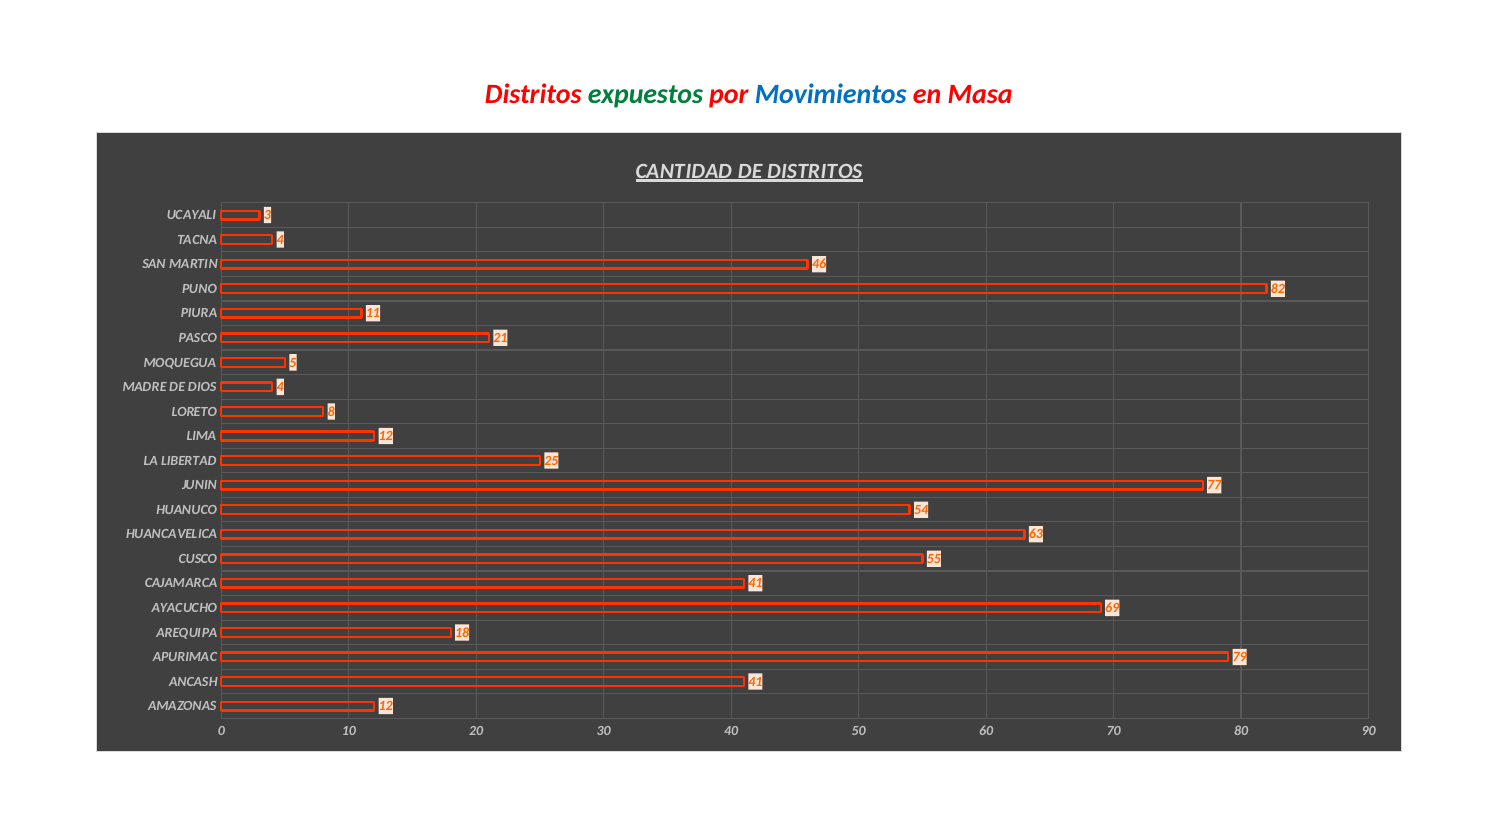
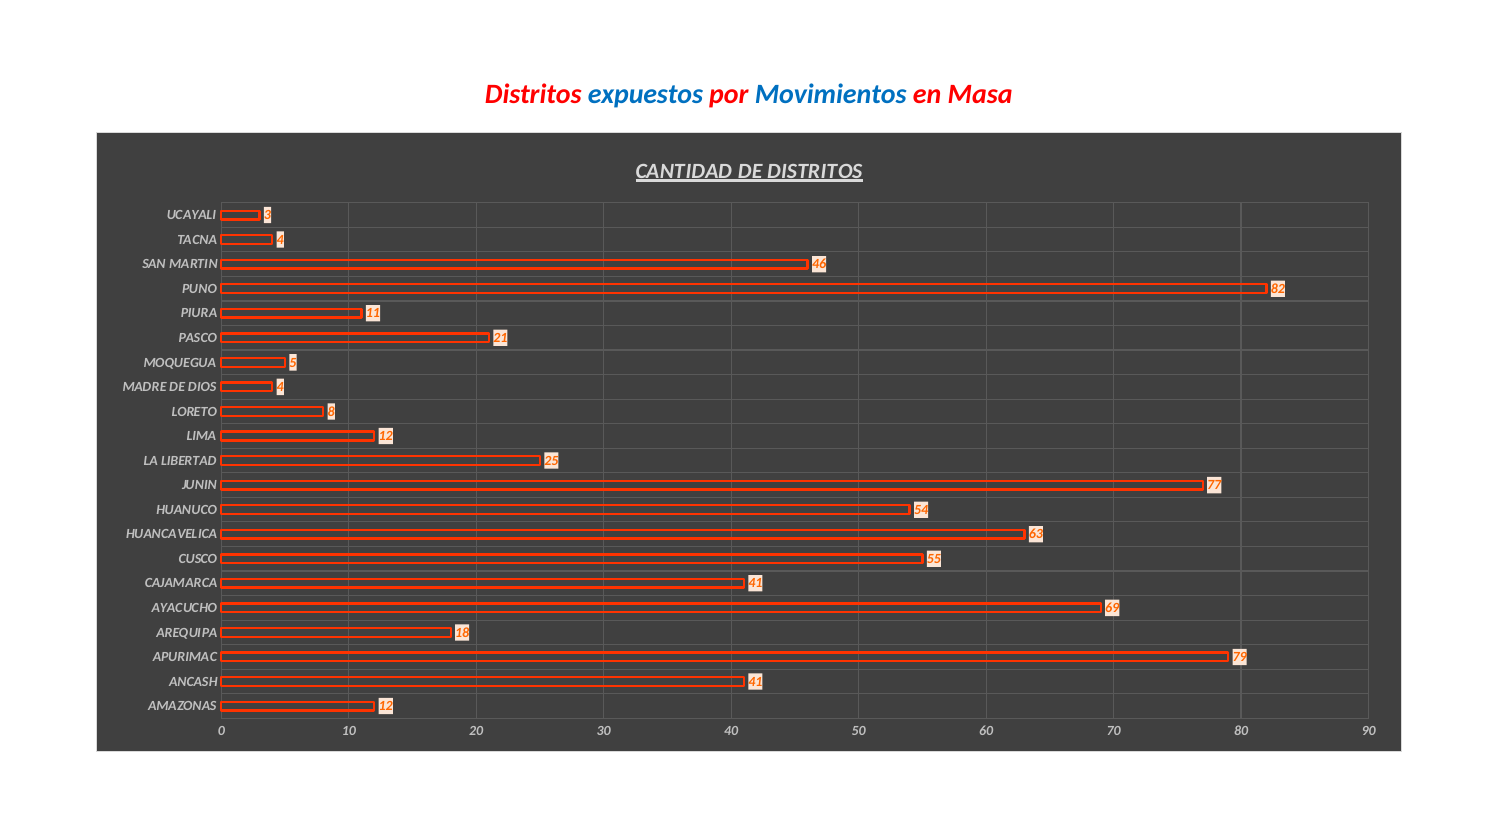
expuestos colour: green -> blue
